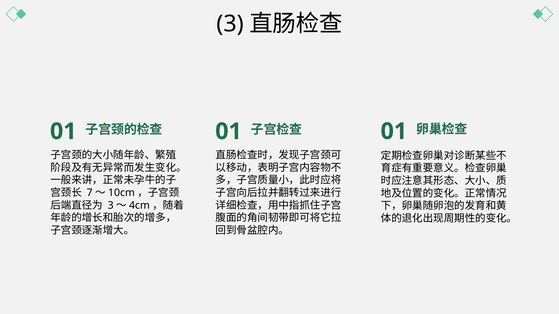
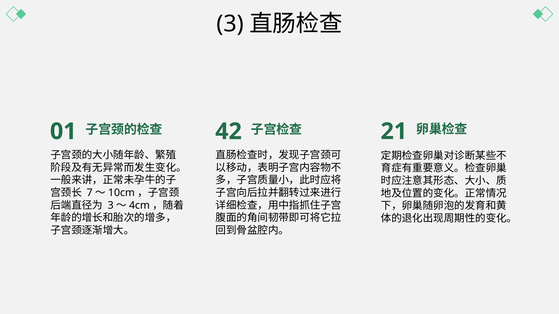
01 at (229, 132): 01 -> 42
01 at (394, 132): 01 -> 21
